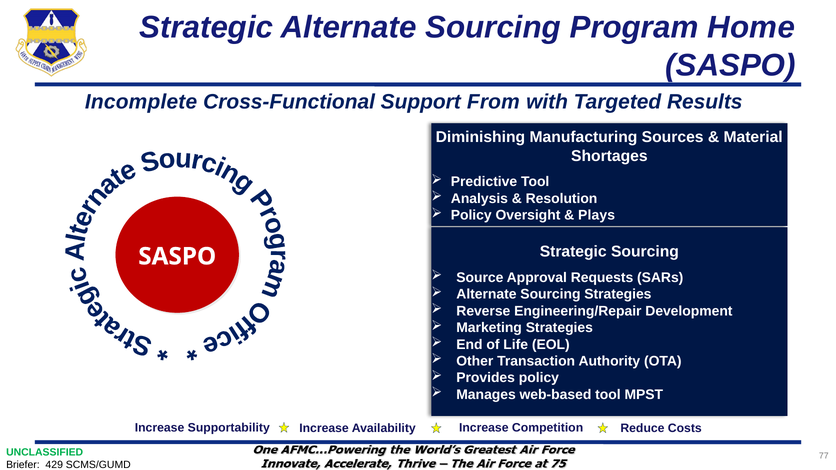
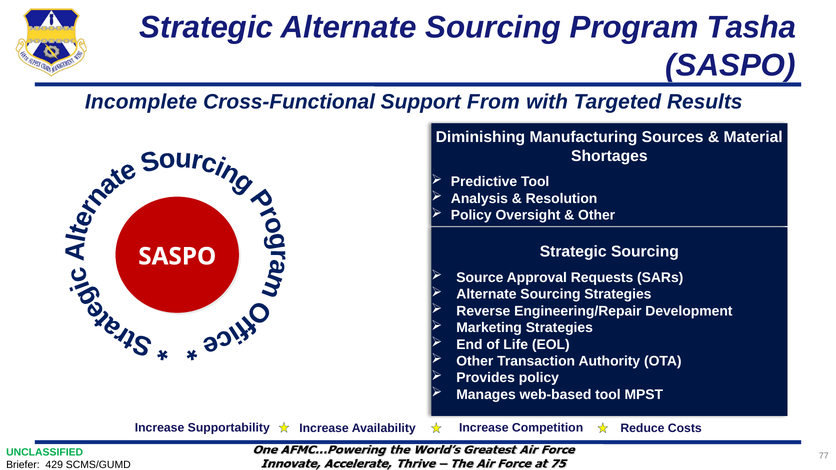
Home: Home -> Tasha
Plays at (597, 215): Plays -> Other
